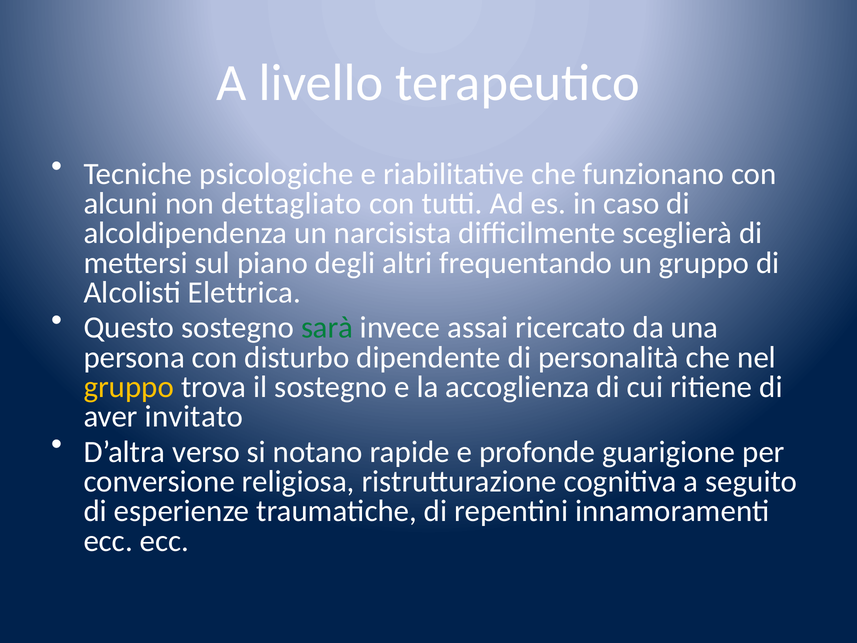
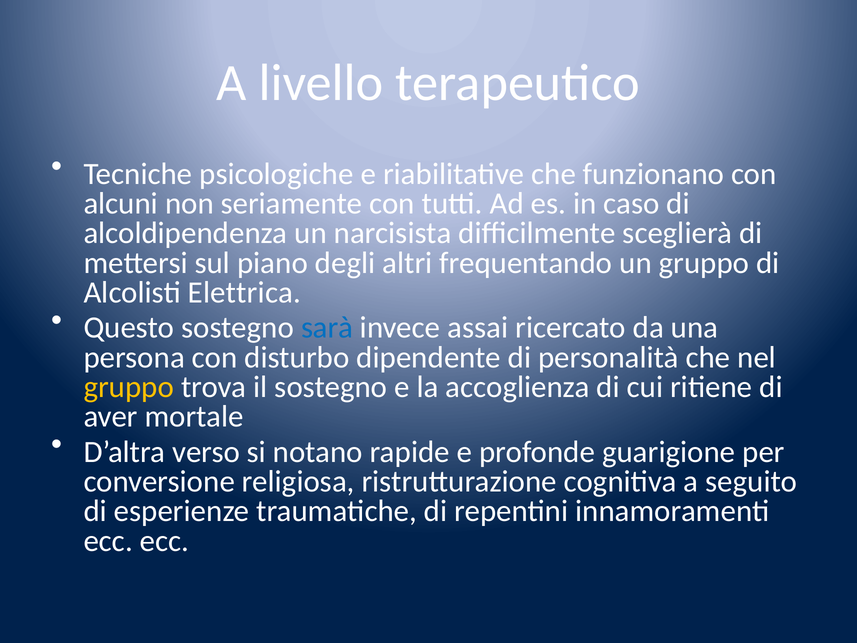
dettagliato: dettagliato -> seriamente
sarà colour: green -> blue
invitato: invitato -> mortale
